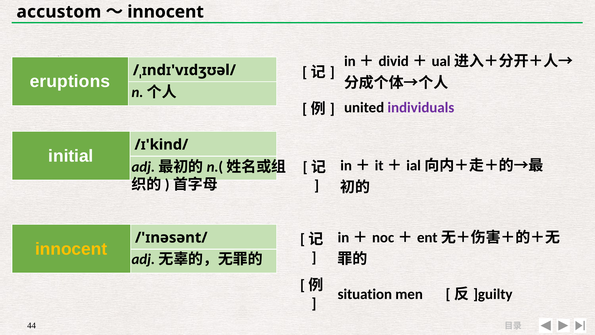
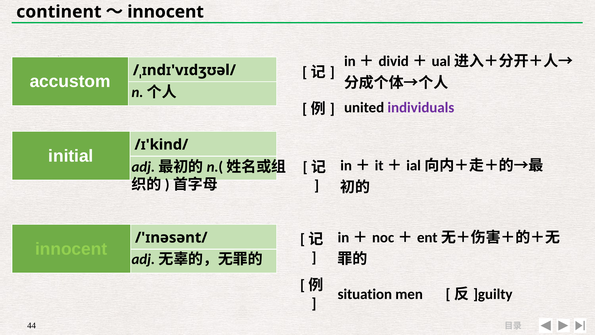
accustom: accustom -> continent
eruptions: eruptions -> accustom
innocent at (71, 249) colour: yellow -> light green
